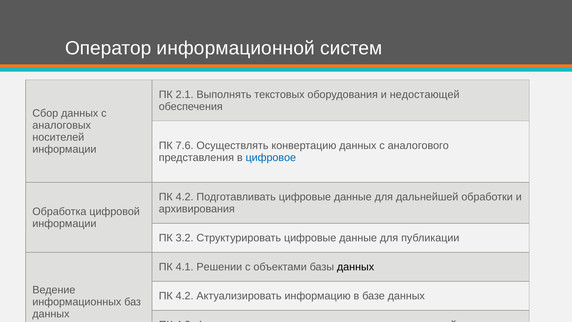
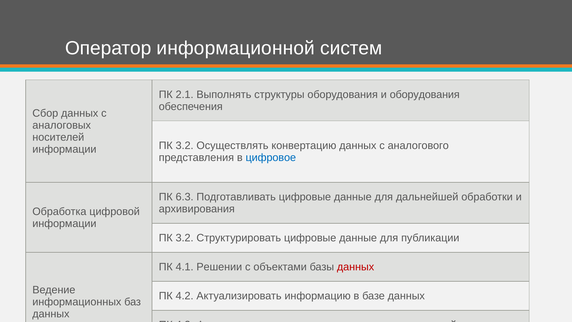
текстовых: текстовых -> структуры
и недостающей: недостающей -> оборудования
7.6 at (185, 146): 7.6 -> 3.2
4.2 at (185, 197): 4.2 -> 6.3
данных at (356, 267) colour: black -> red
